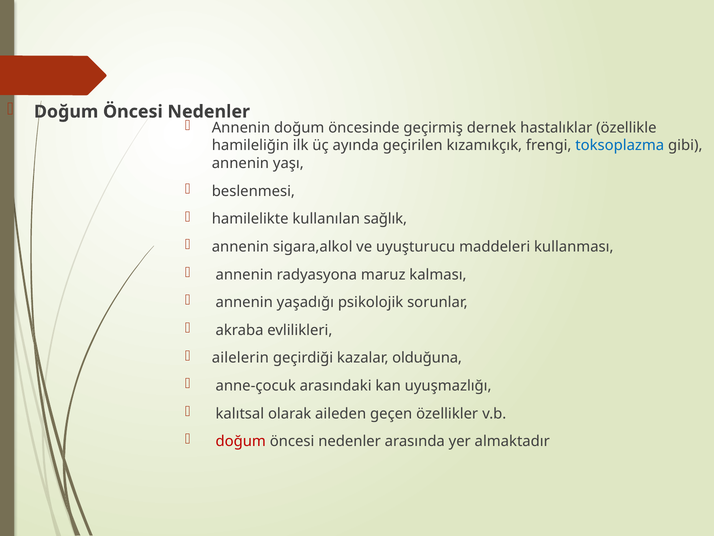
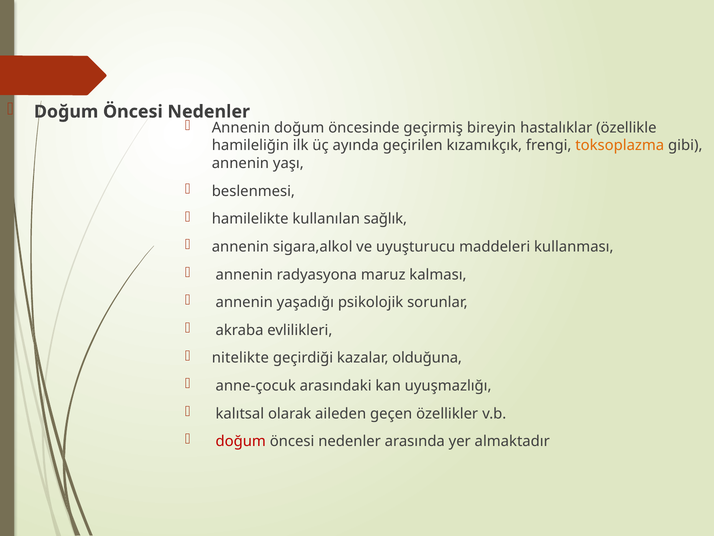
dernek: dernek -> bireyin
toksoplazma colour: blue -> orange
ailelerin: ailelerin -> nitelikte
